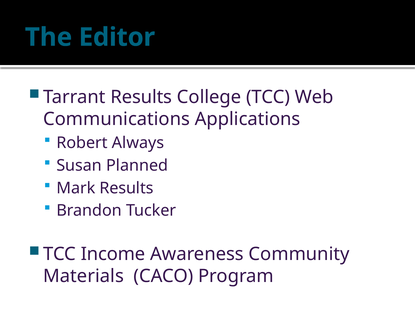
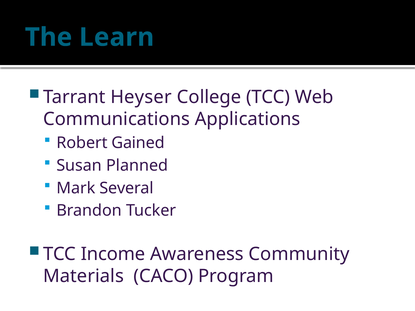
Editor: Editor -> Learn
Tarrant Results: Results -> Heyser
Always: Always -> Gained
Mark Results: Results -> Several
